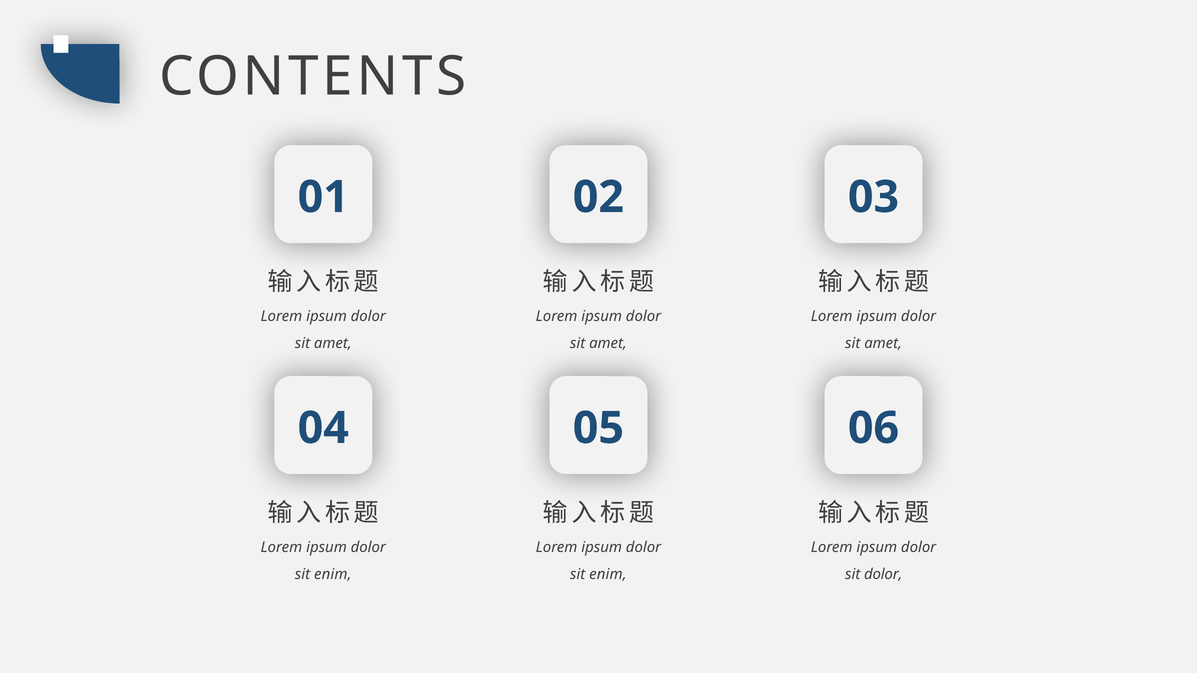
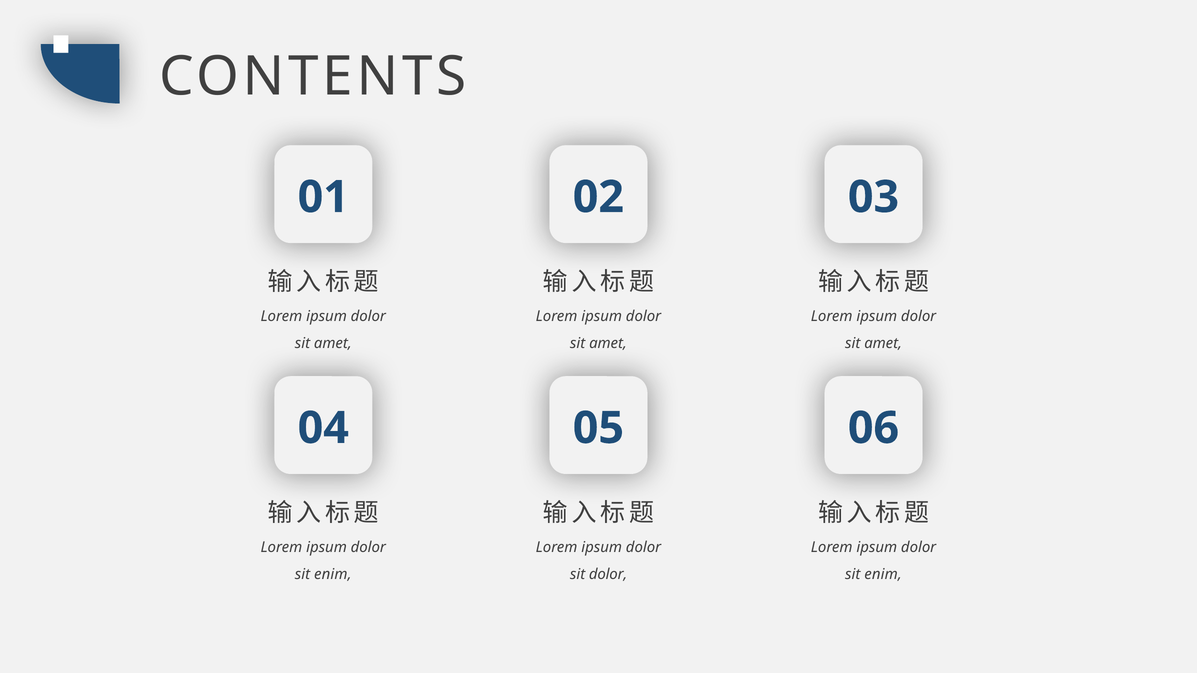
enim at (608, 575): enim -> dolor
dolor at (883, 575): dolor -> enim
